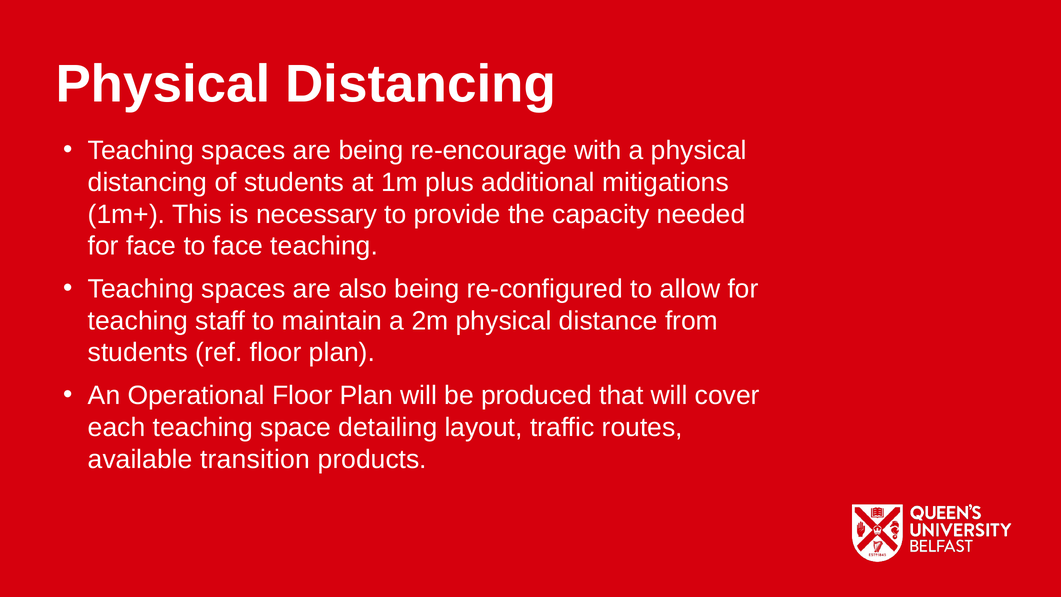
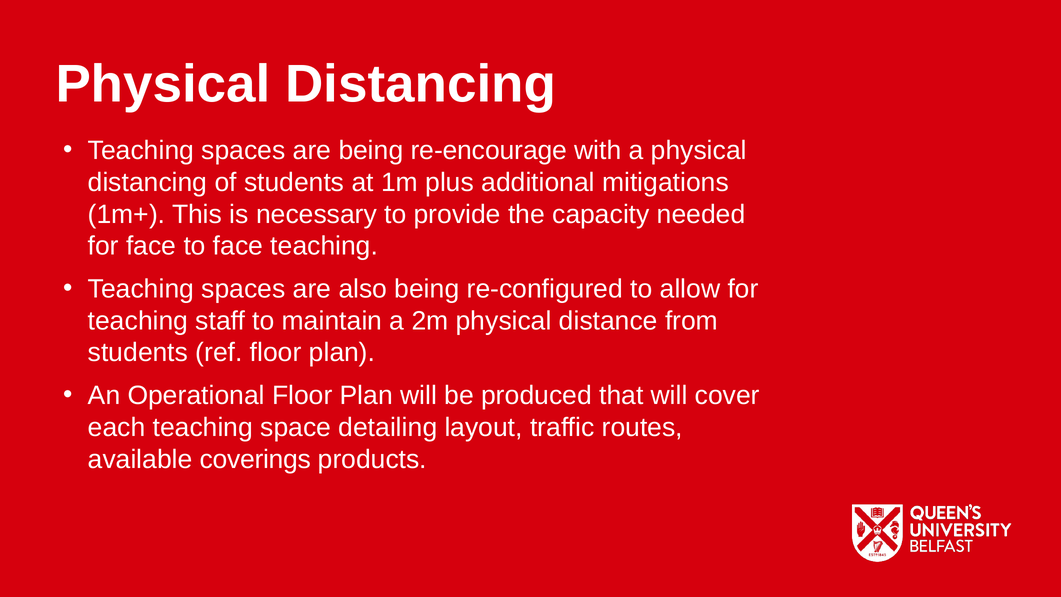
transition: transition -> coverings
